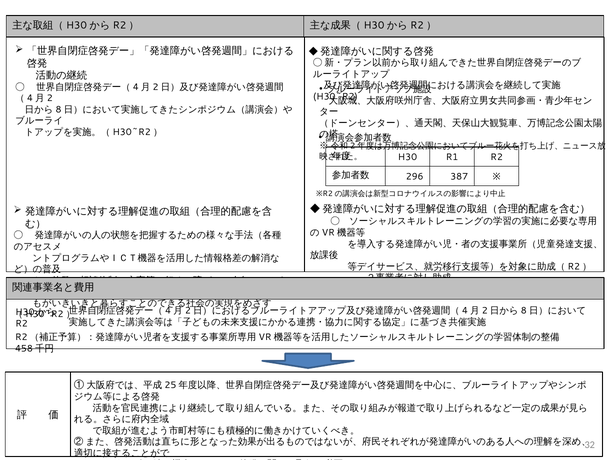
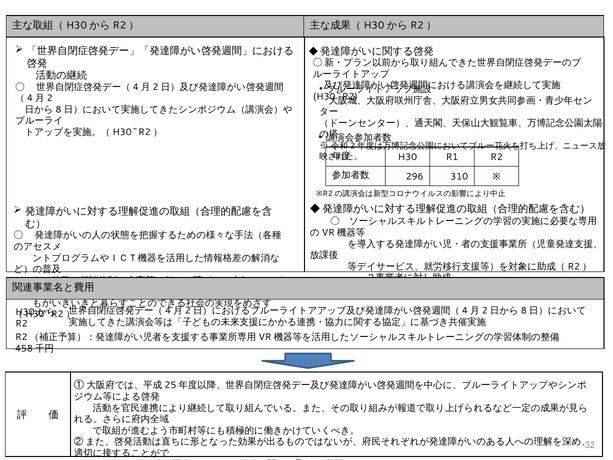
387: 387 -> 310
